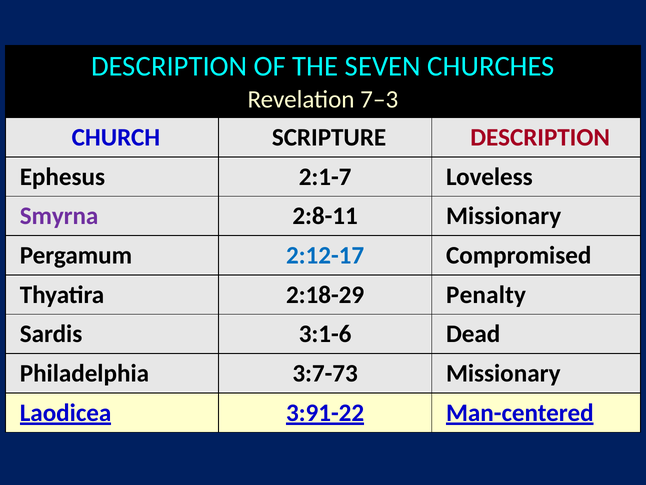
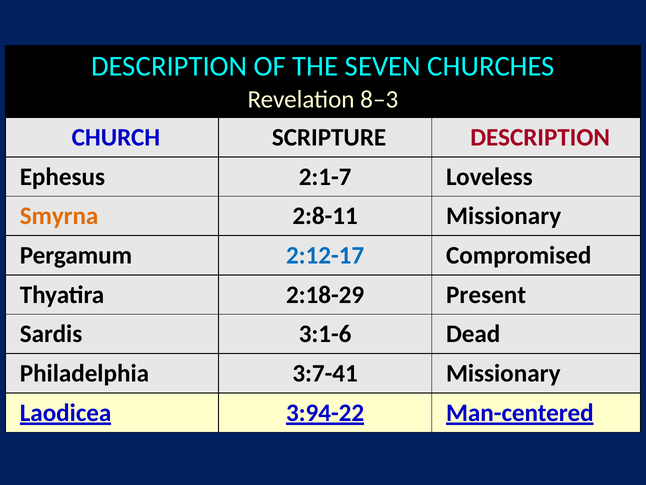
7‒3: 7‒3 -> 8‒3
Smyrna colour: purple -> orange
Penalty: Penalty -> Present
3:7-73: 3:7-73 -> 3:7-41
3:91-22: 3:91-22 -> 3:94-22
